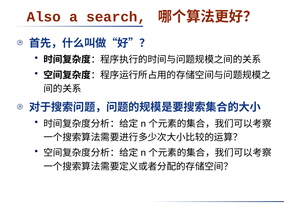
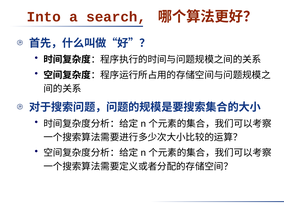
Also: Also -> Into
